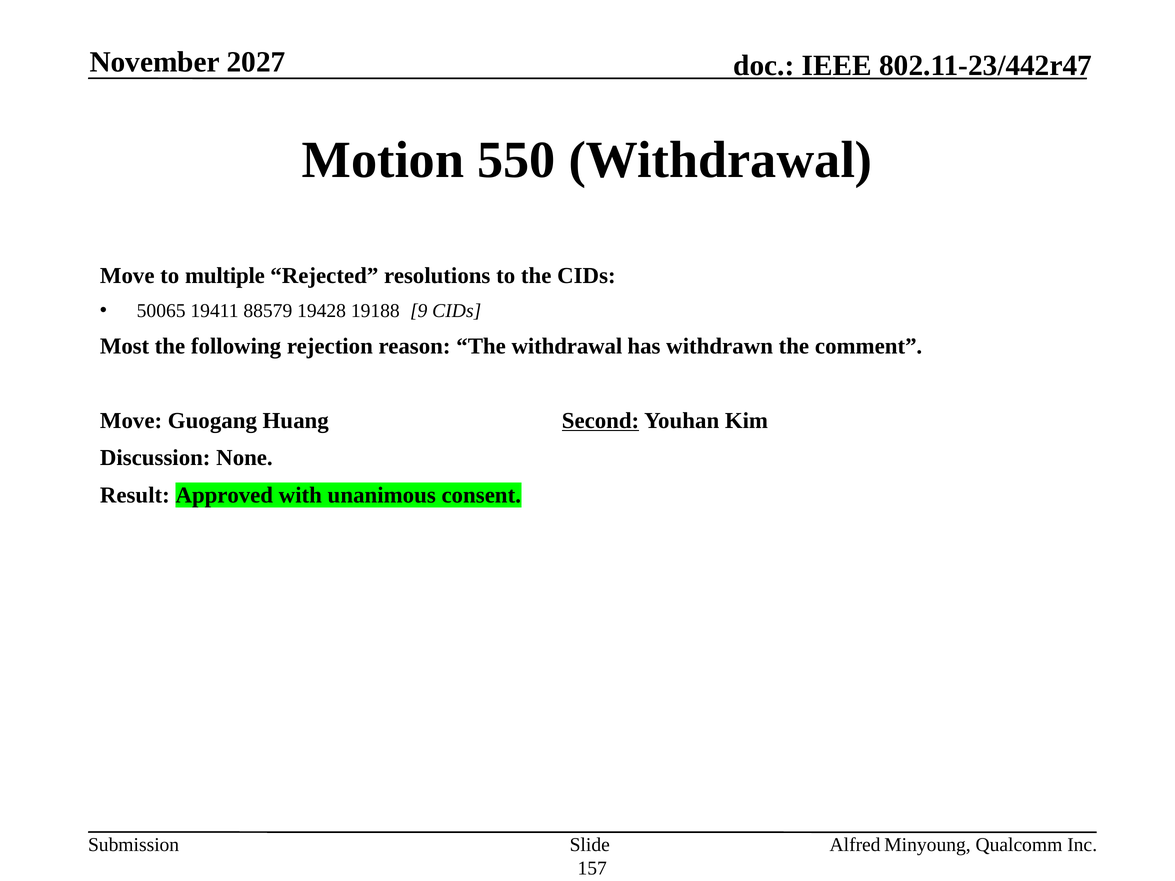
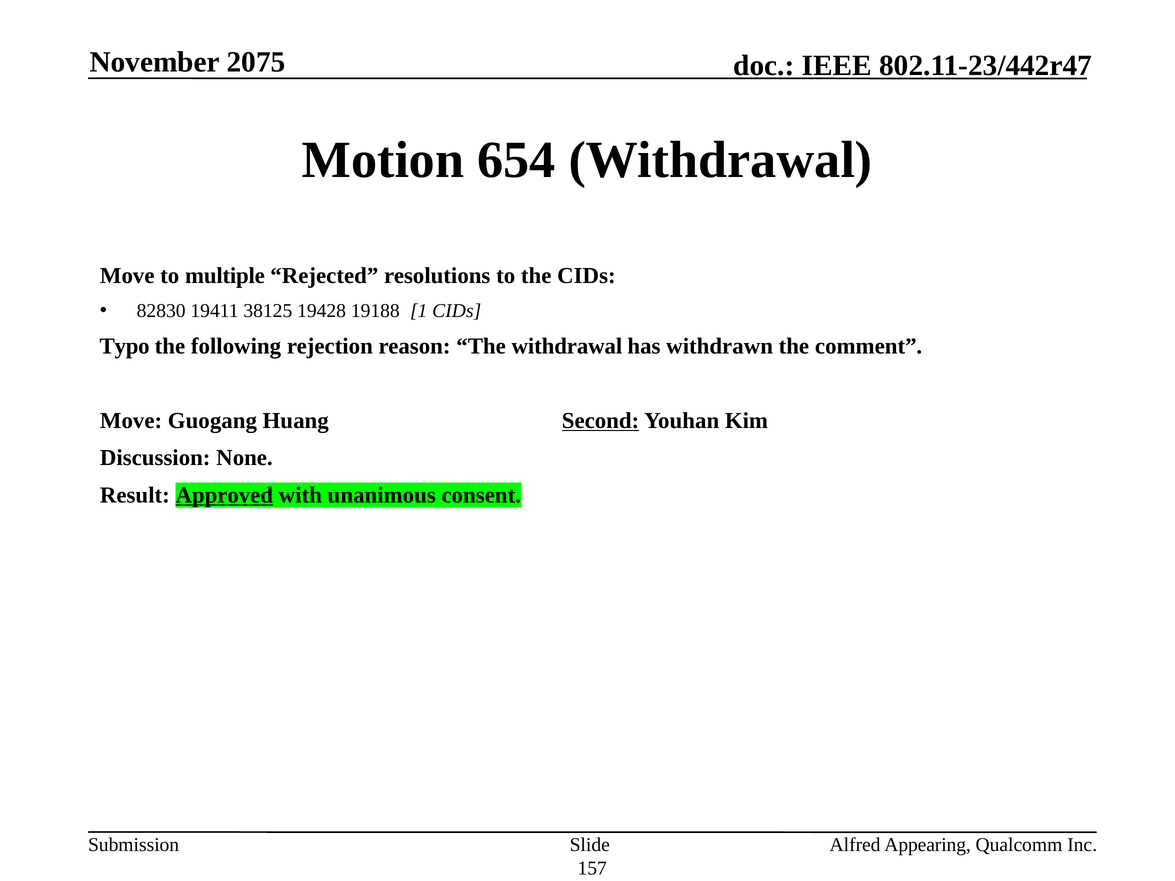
2027: 2027 -> 2075
550: 550 -> 654
50065: 50065 -> 82830
88579: 88579 -> 38125
9: 9 -> 1
Most: Most -> Typo
Approved underline: none -> present
Minyoung: Minyoung -> Appearing
